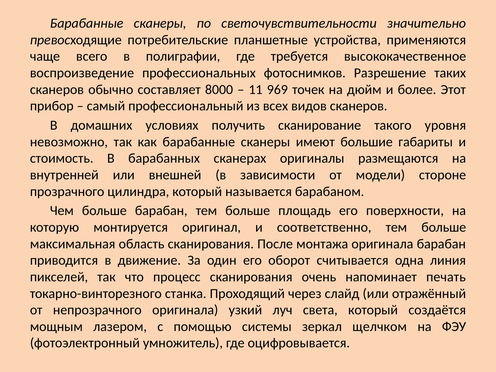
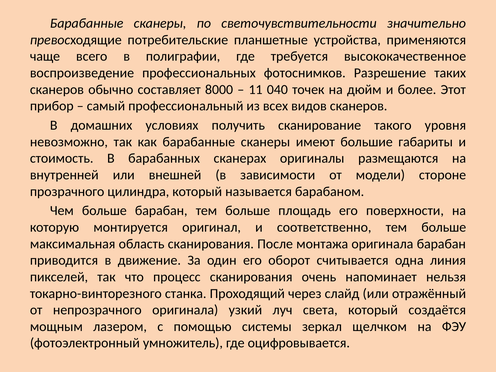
969: 969 -> 040
печать: печать -> нельзя
